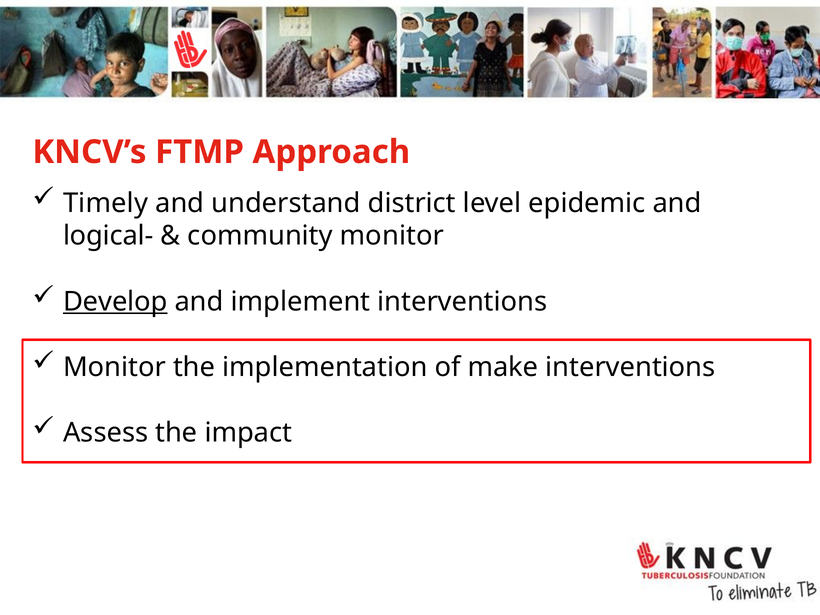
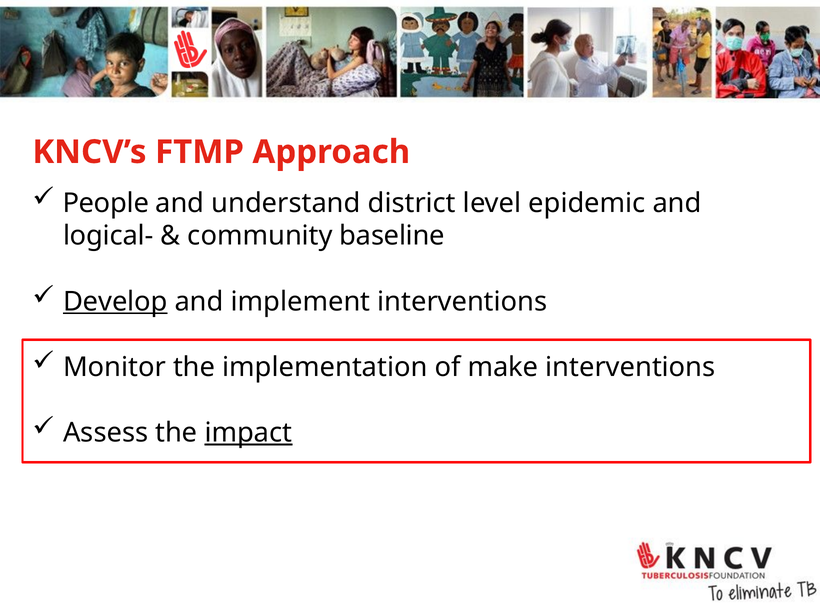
Timely: Timely -> People
community monitor: monitor -> baseline
impact underline: none -> present
